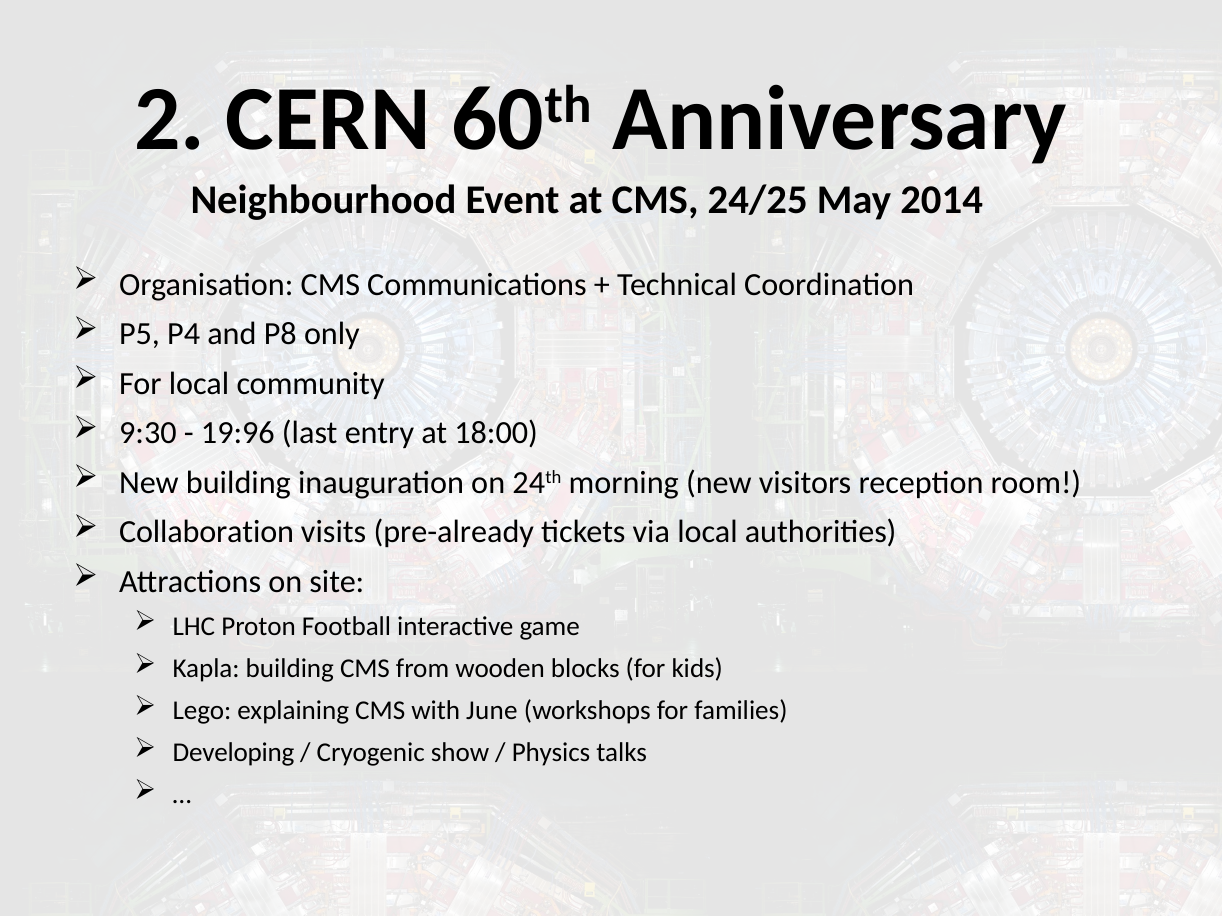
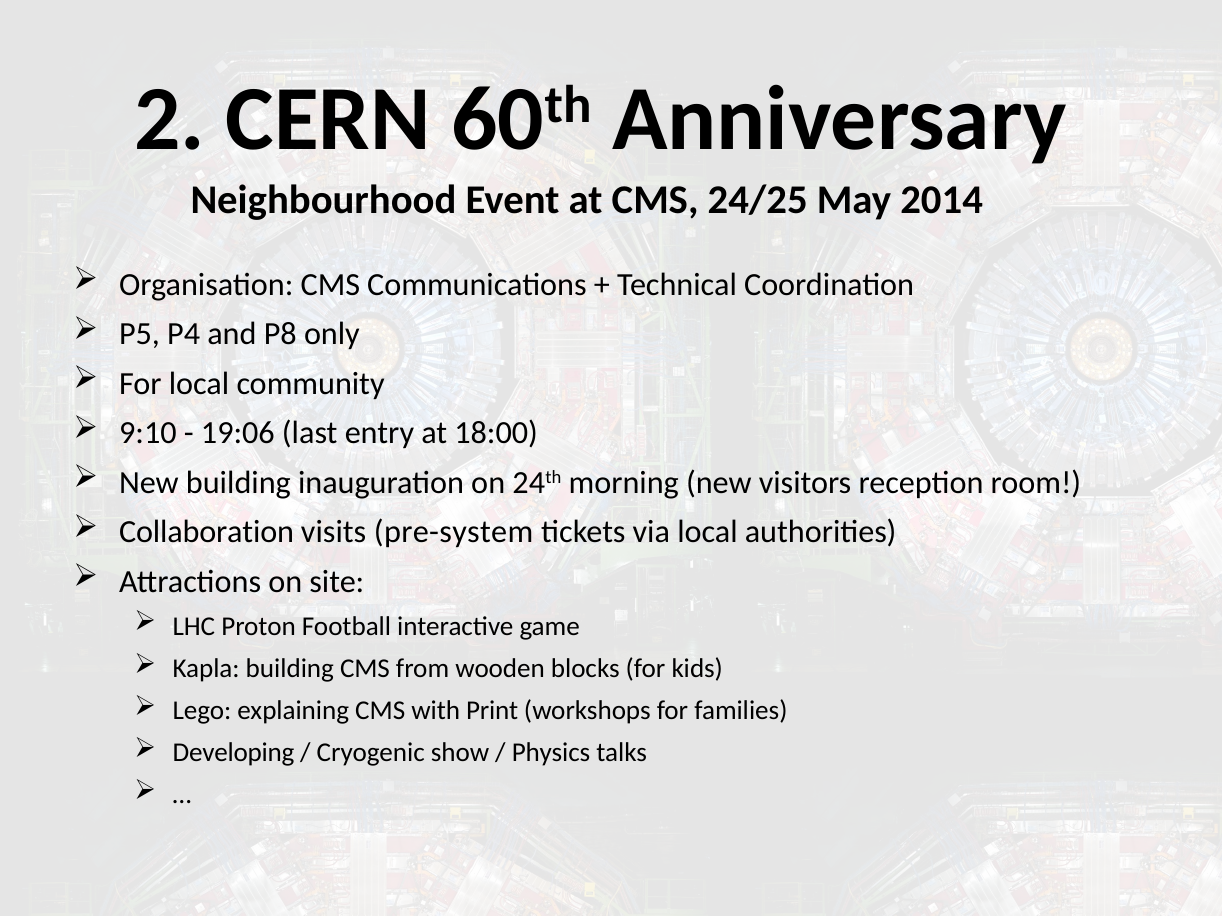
9:30: 9:30 -> 9:10
19:96: 19:96 -> 19:06
pre-already: pre-already -> pre-system
June: June -> Print
